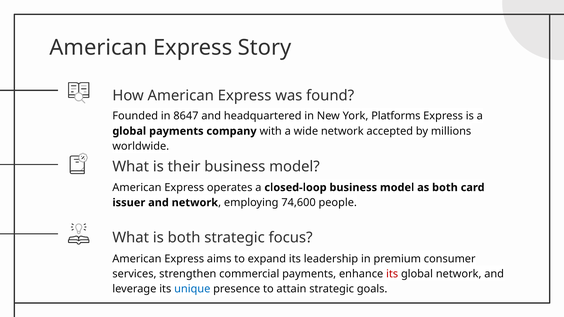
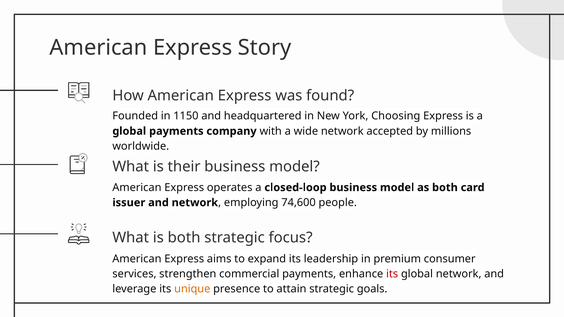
8647: 8647 -> 1150
Platforms: Platforms -> Choosing
unique colour: blue -> orange
